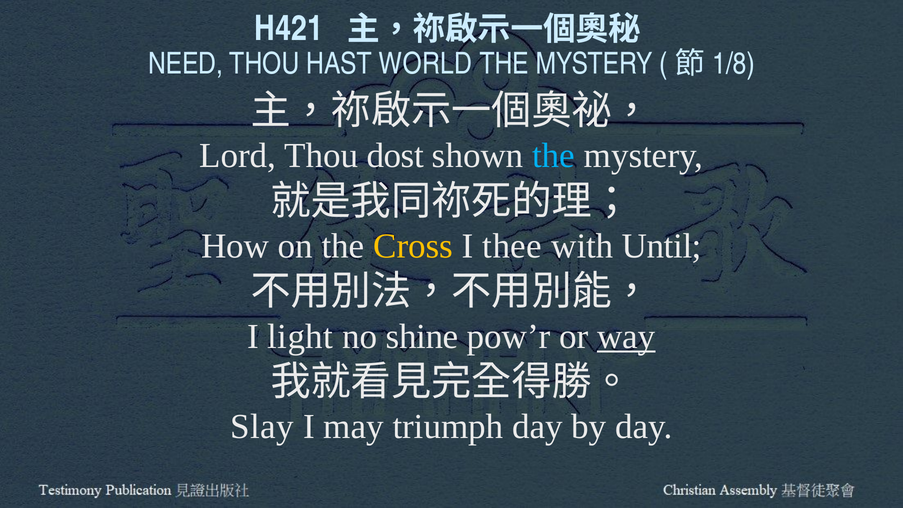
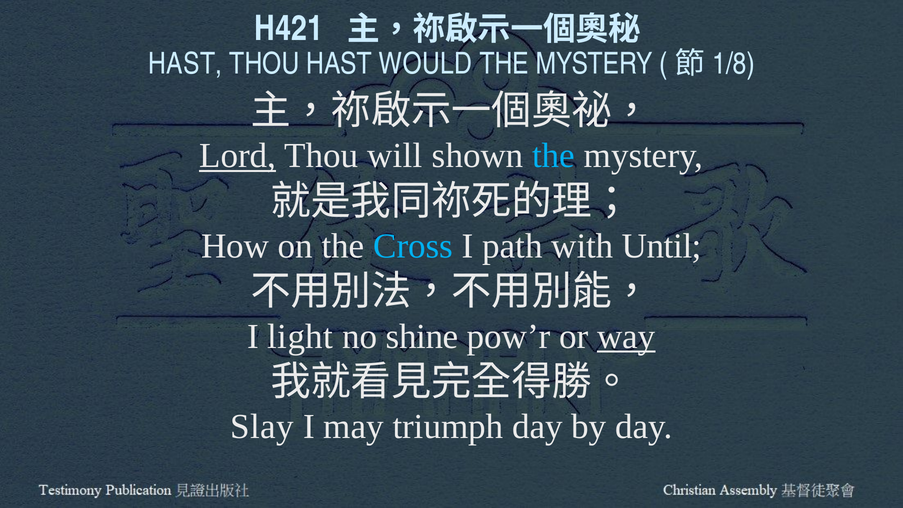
NEED at (186, 64): NEED -> HAST
WORLD: WORLD -> WOULD
Lord underline: none -> present
dost: dost -> will
Cross colour: yellow -> light blue
thee: thee -> path
